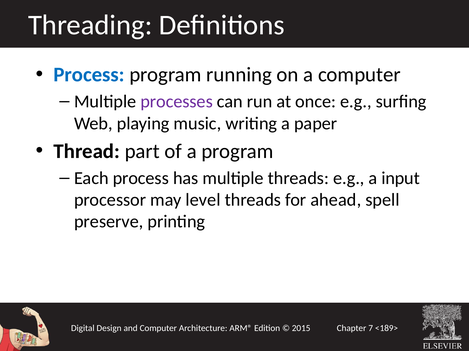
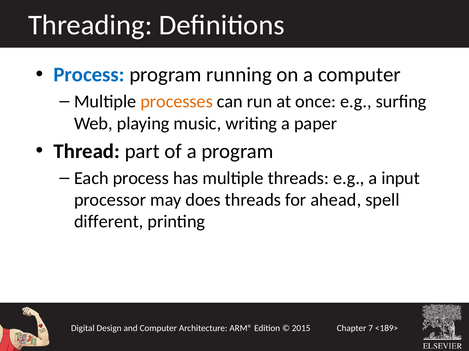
processes colour: purple -> orange
level: level -> does
preserve: preserve -> different
